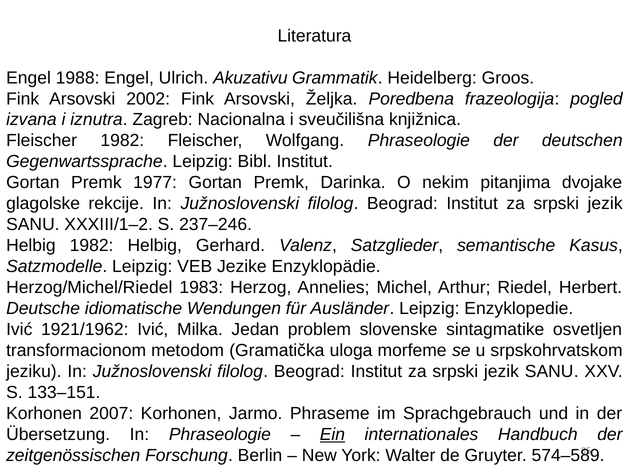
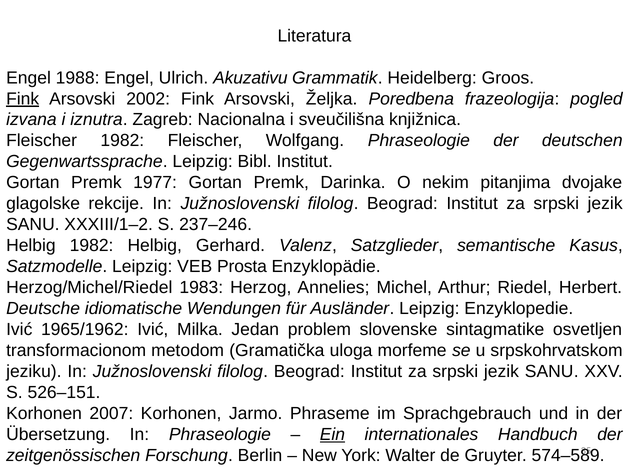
Fink at (23, 99) underline: none -> present
Jezike: Jezike -> Prosta
1921/1962: 1921/1962 -> 1965/1962
133–151: 133–151 -> 526–151
